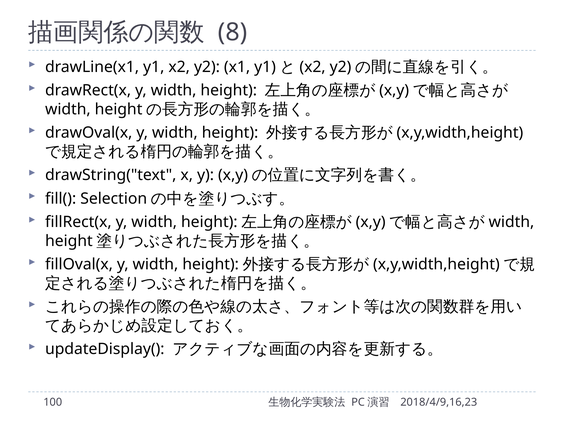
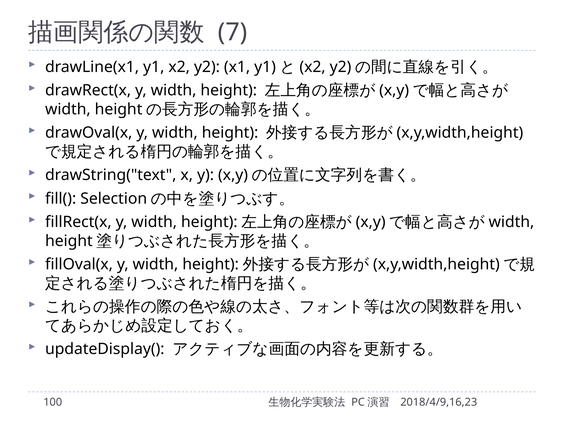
8: 8 -> 7
